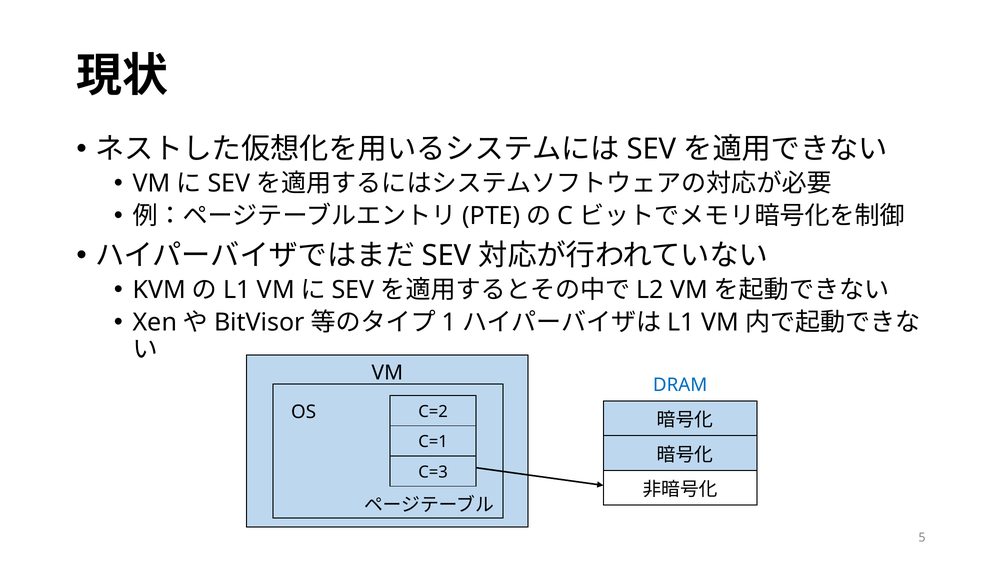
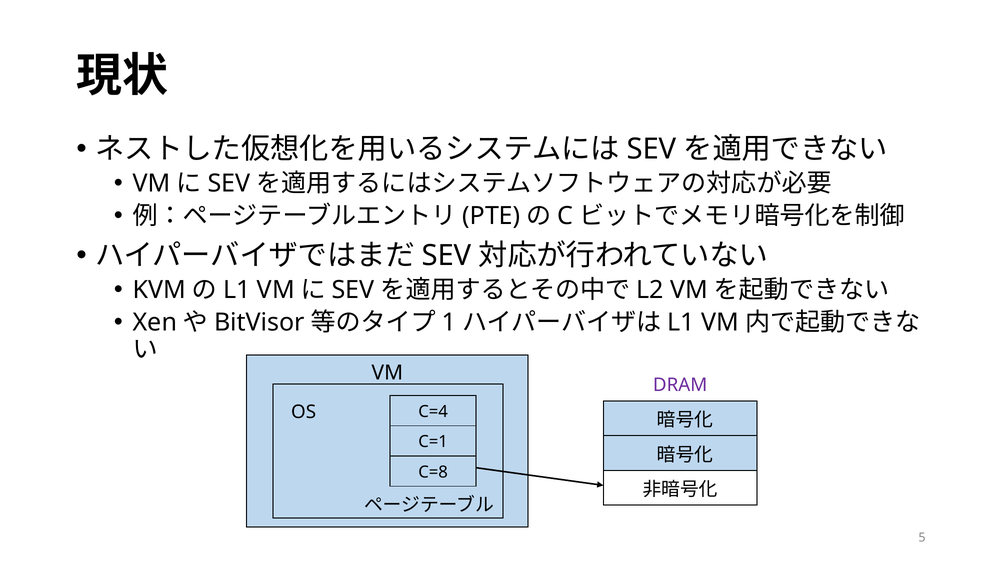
DRAM colour: blue -> purple
C=2: C=2 -> C=4
C=3: C=3 -> C=8
